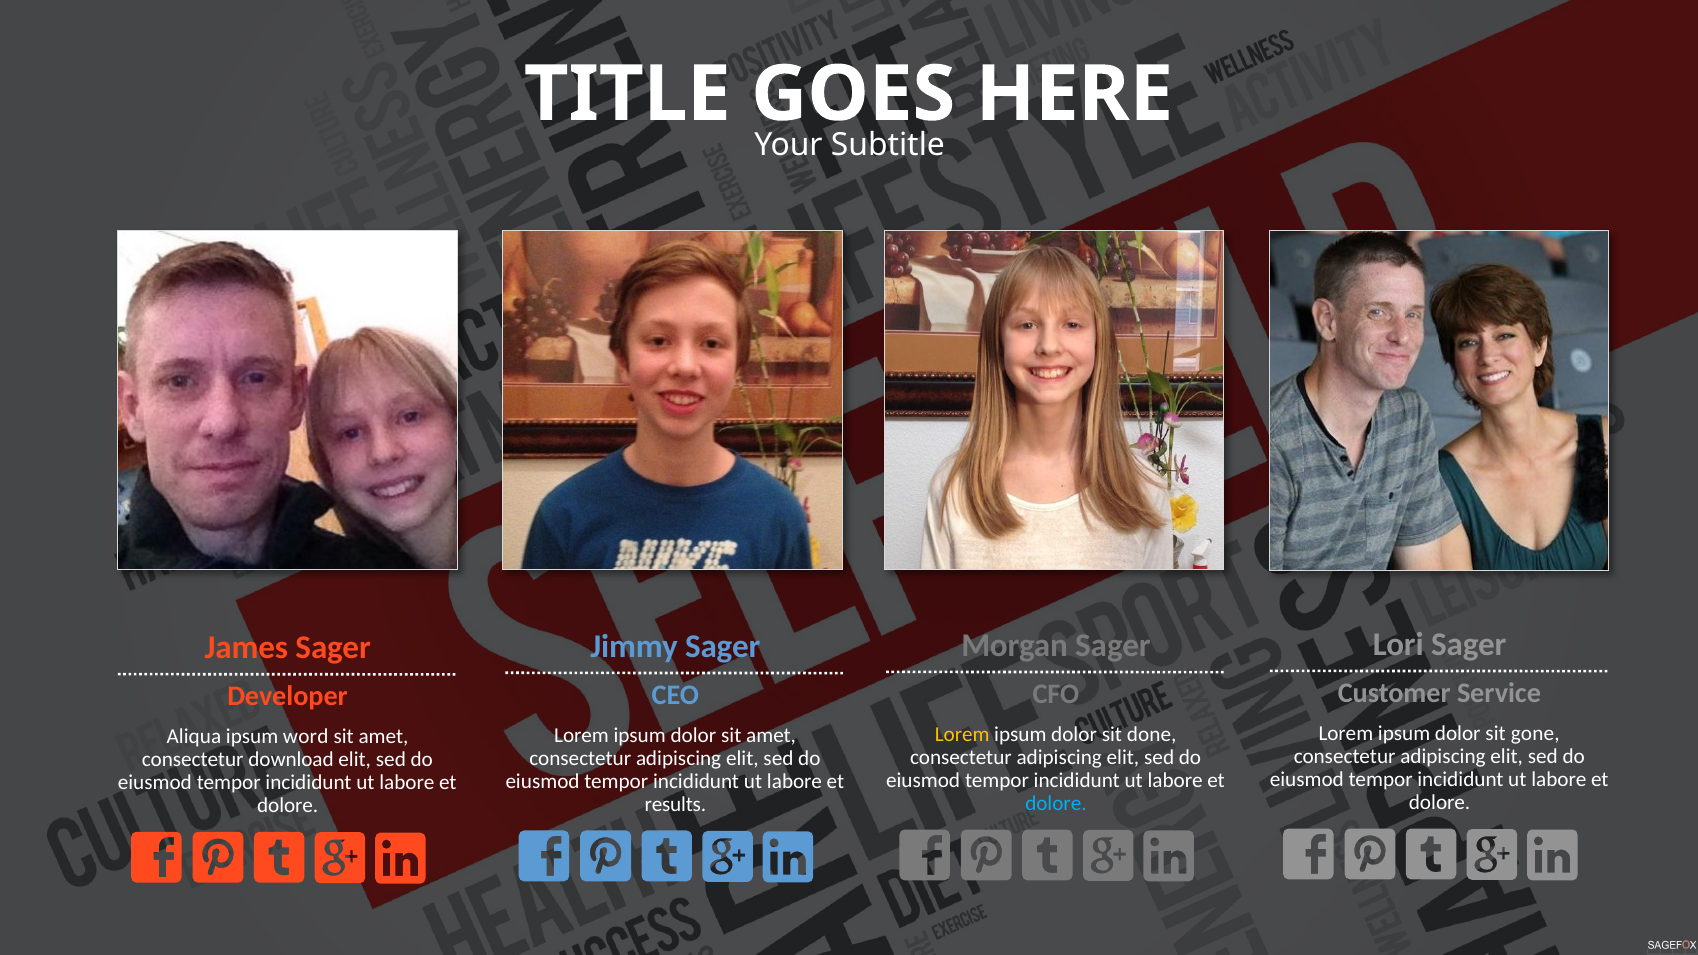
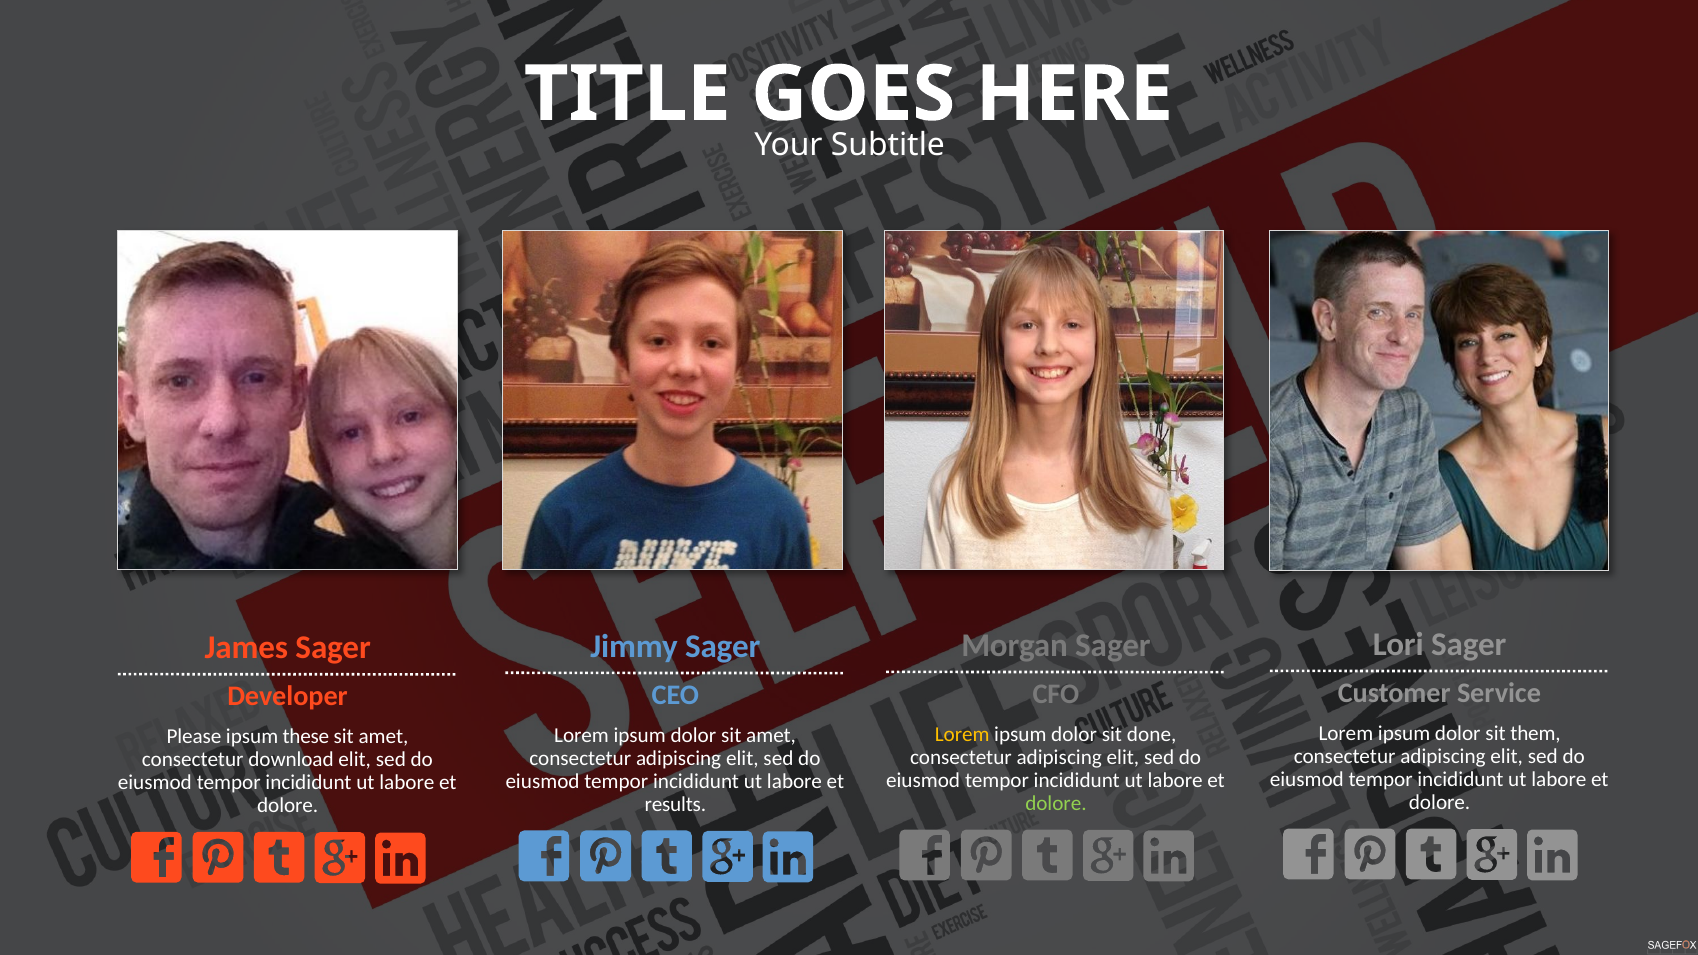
gone: gone -> them
Aliqua: Aliqua -> Please
word: word -> these
dolore at (1056, 803) colour: light blue -> light green
